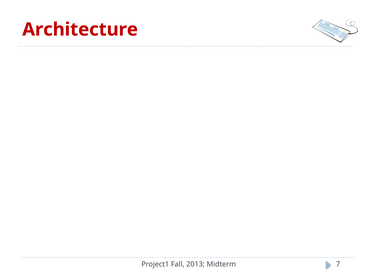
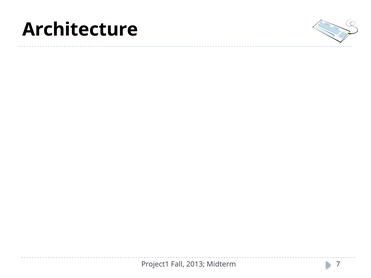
Architecture colour: red -> black
